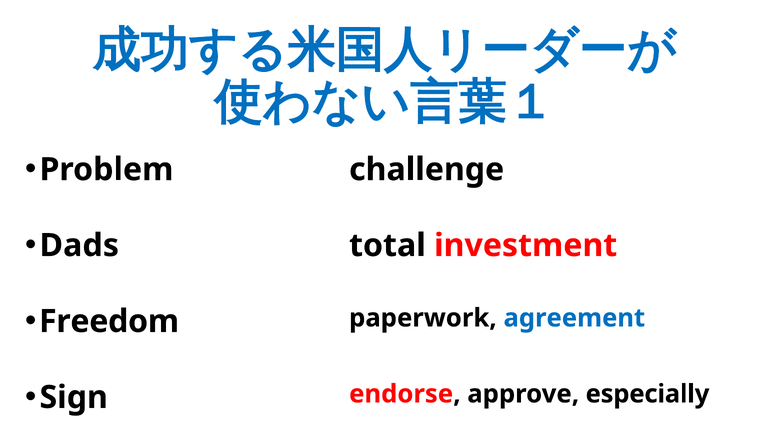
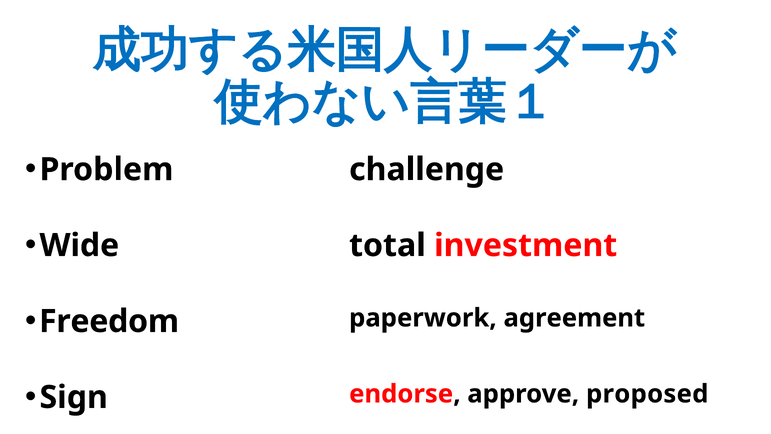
Dads: Dads -> Wide
agreement colour: blue -> black
especially: especially -> proposed
